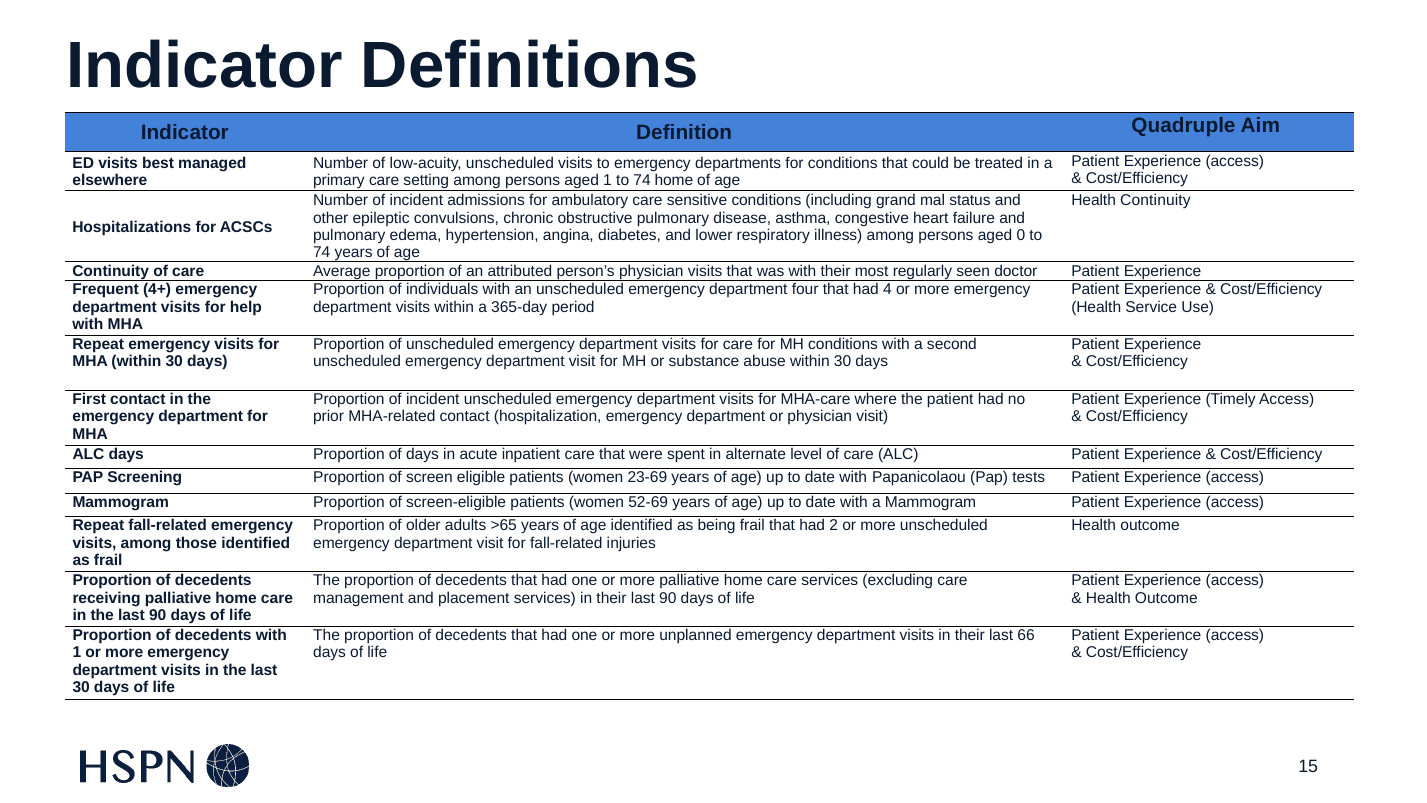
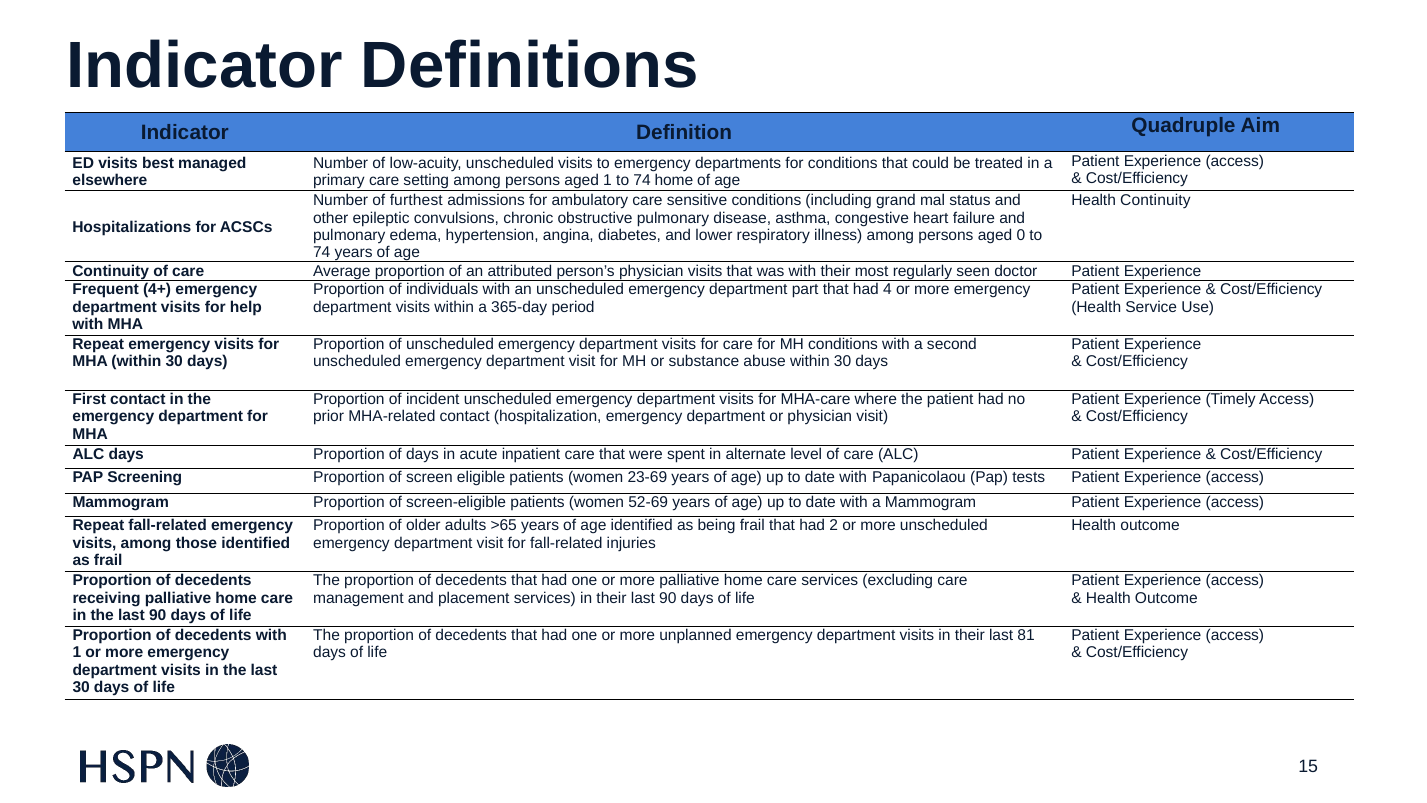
Number of incident: incident -> furthest
four: four -> part
66: 66 -> 81
